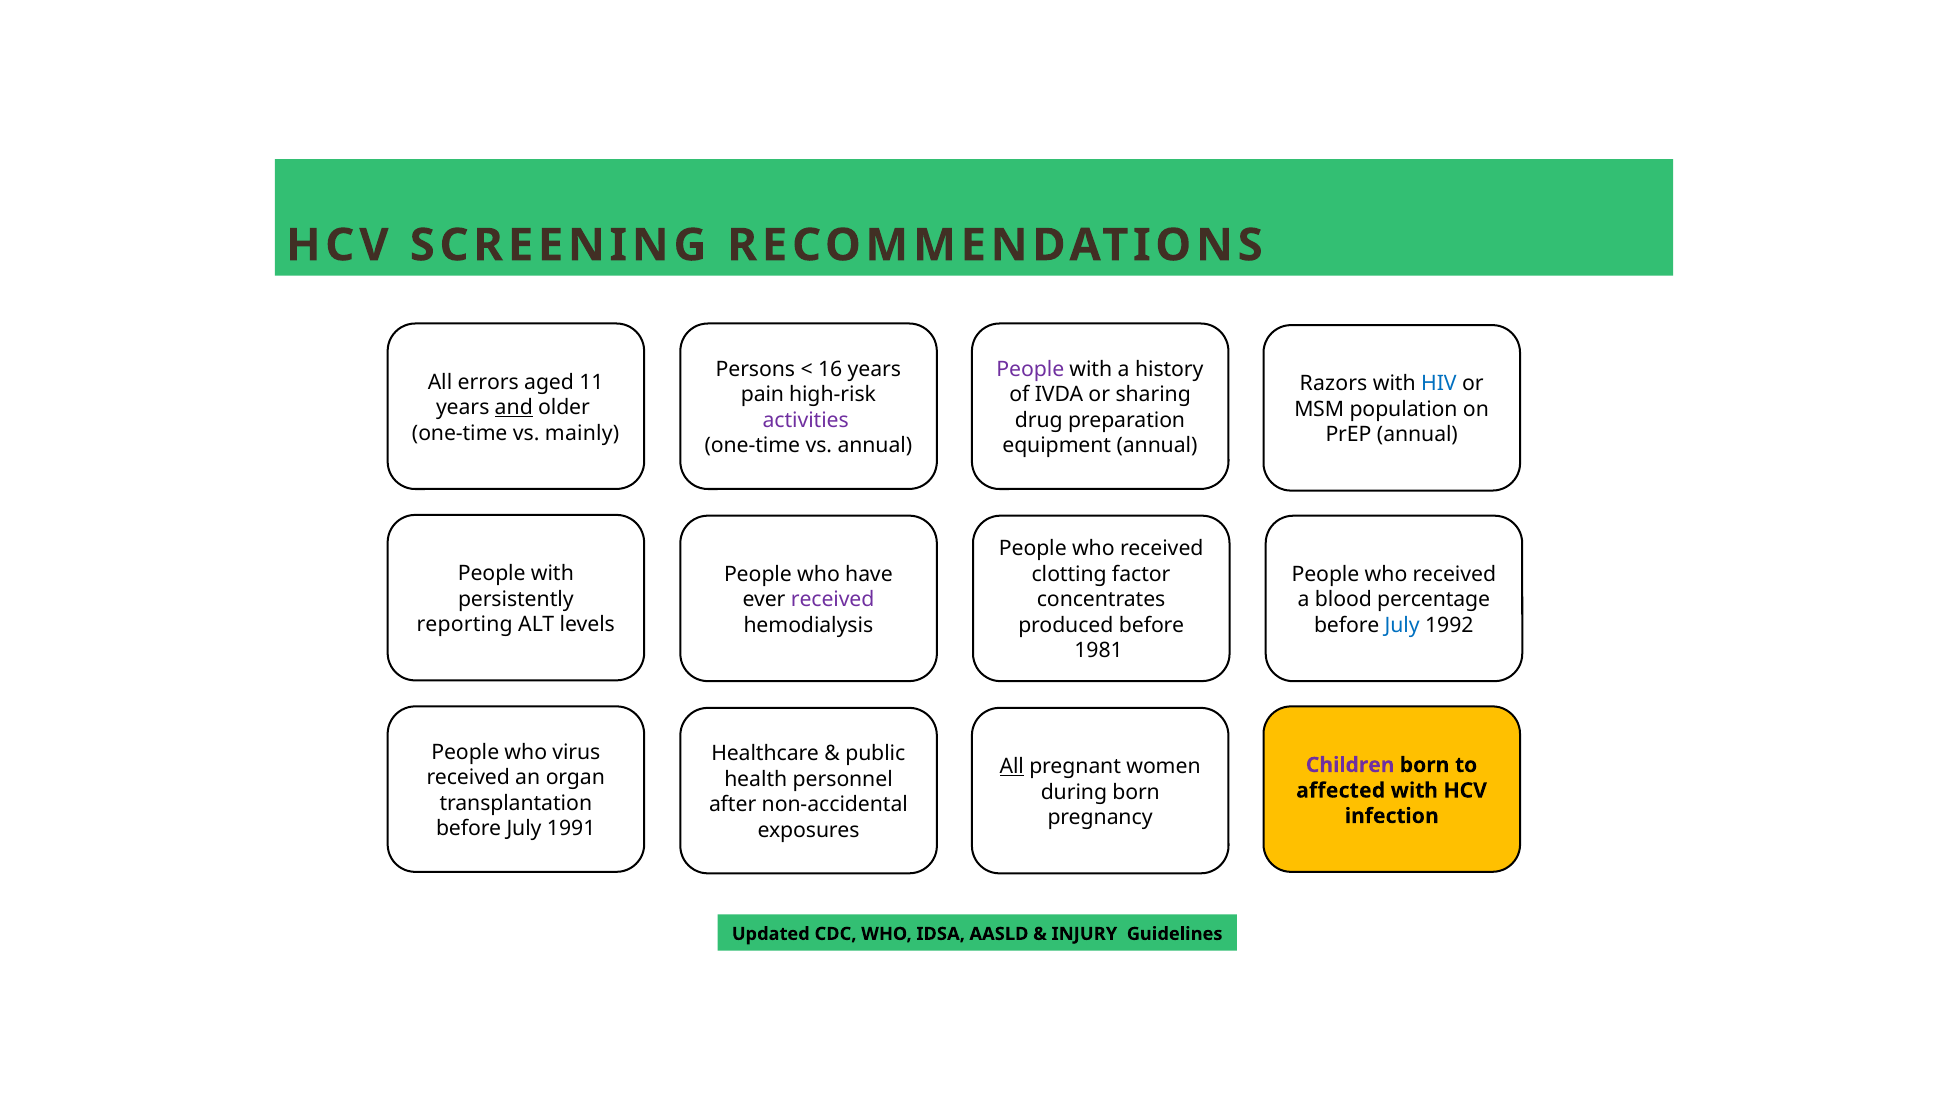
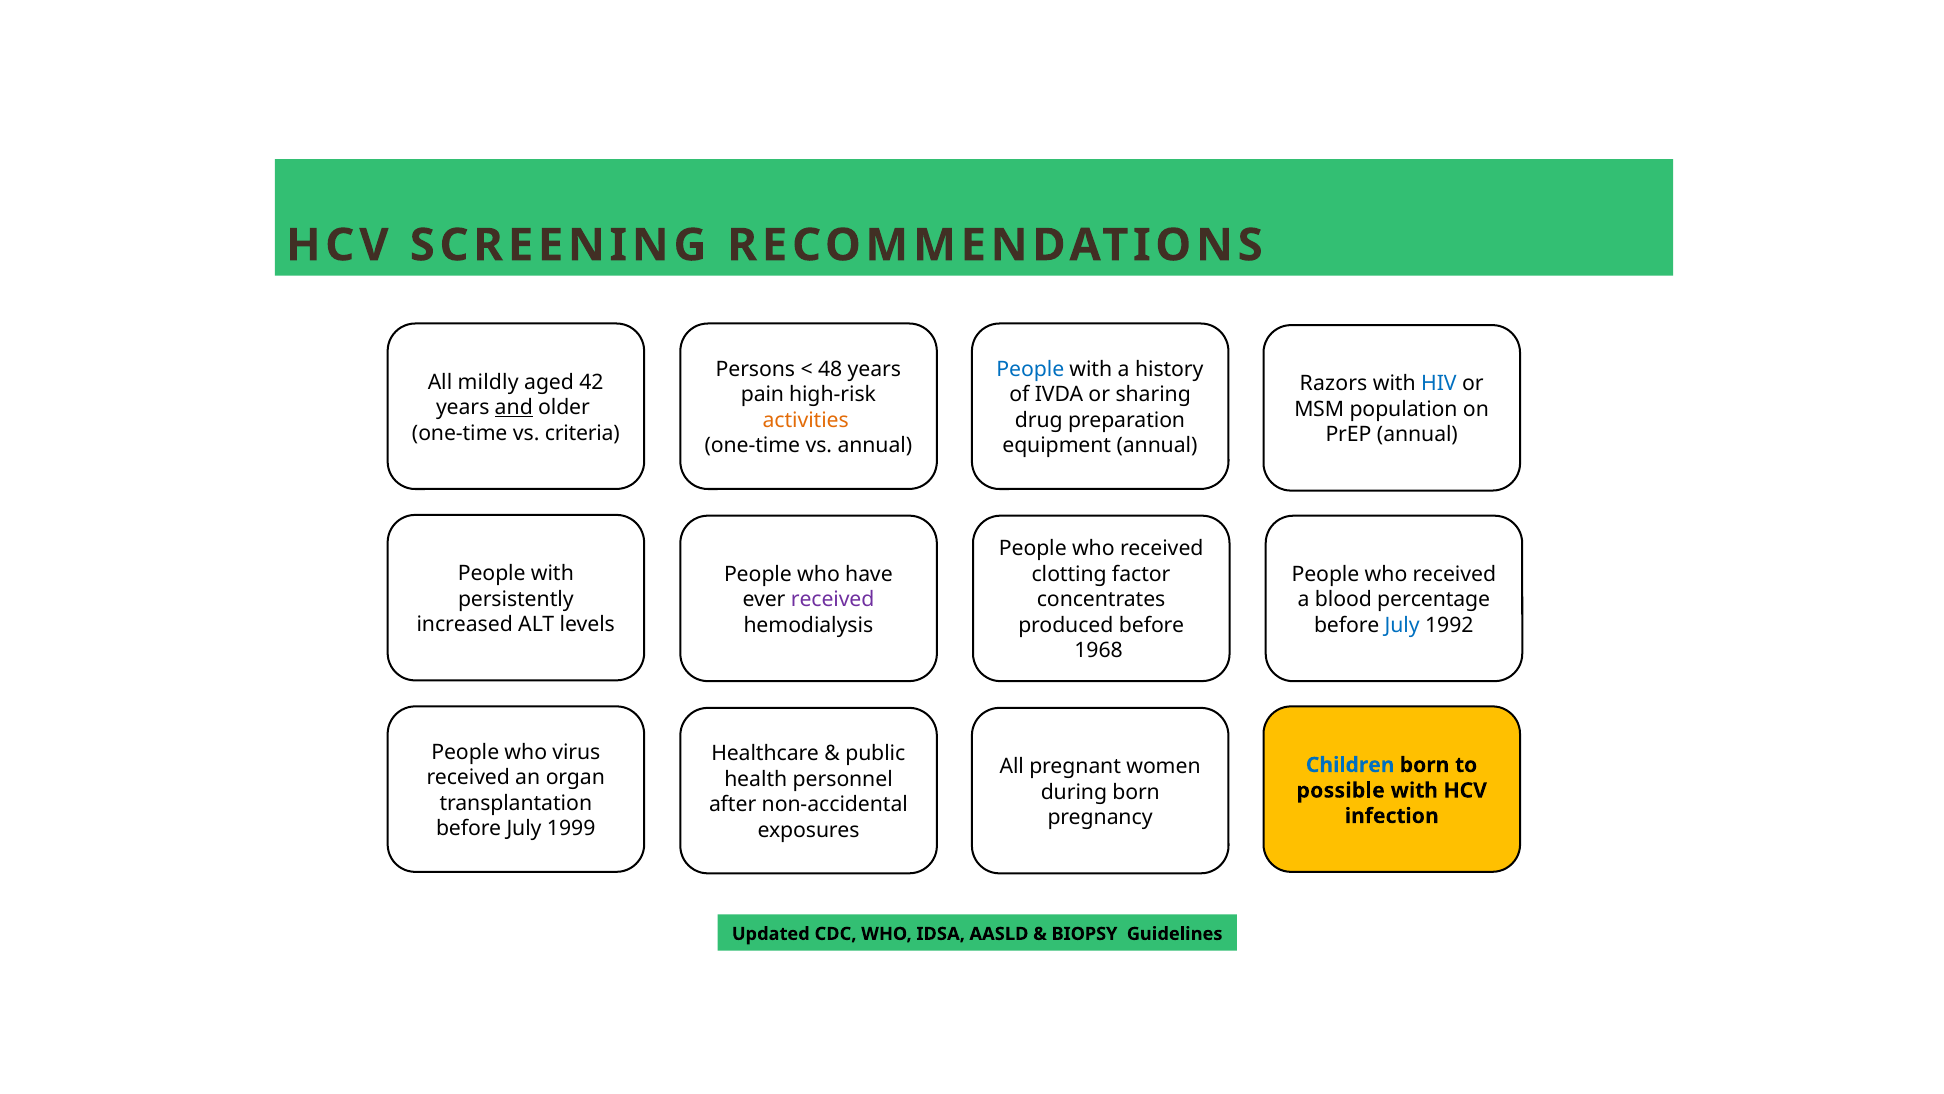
16: 16 -> 48
People at (1030, 369) colour: purple -> blue
errors: errors -> mildly
11: 11 -> 42
activities colour: purple -> orange
mainly: mainly -> criteria
reporting: reporting -> increased
1981: 1981 -> 1968
All at (1012, 766) underline: present -> none
Children colour: purple -> blue
affected: affected -> possible
1991: 1991 -> 1999
INJURY: INJURY -> BIOPSY
